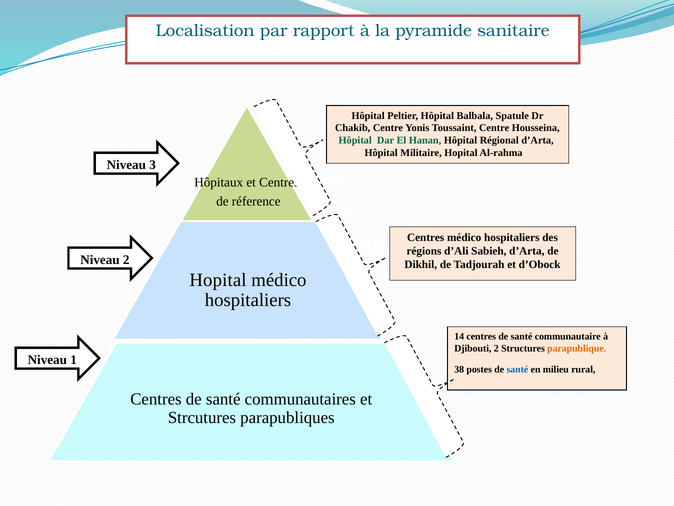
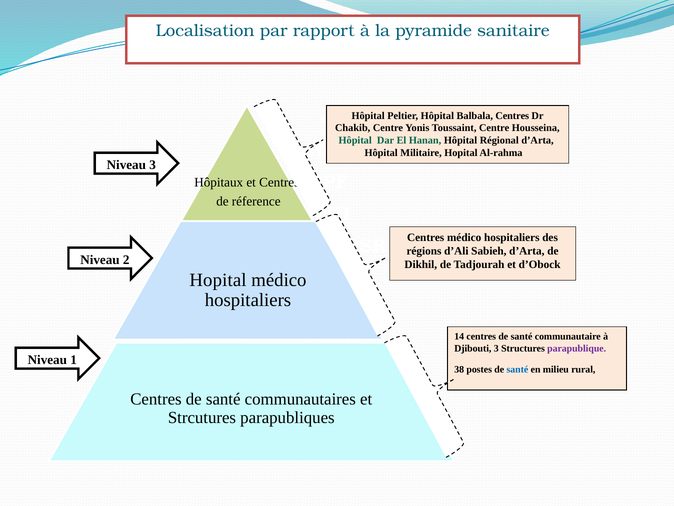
Balbala Spatule: Spatule -> Centres
2 at (496, 348): 2 -> 3
parapublique colour: orange -> purple
